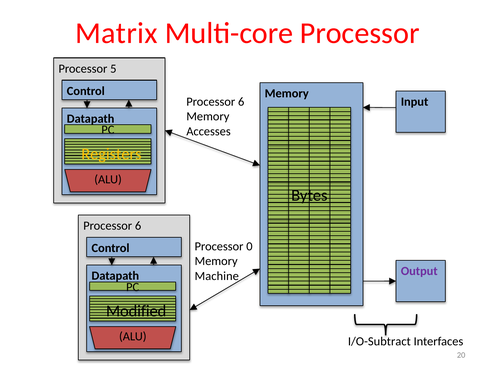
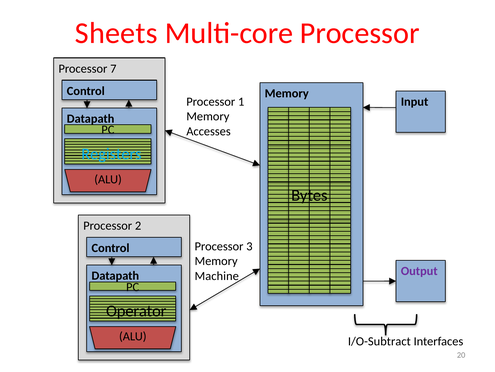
Matrix: Matrix -> Sheets
5: 5 -> 7
6 at (241, 101): 6 -> 1
Registers colour: yellow -> light blue
6 at (138, 225): 6 -> 2
0: 0 -> 3
Modified: Modified -> Operator
